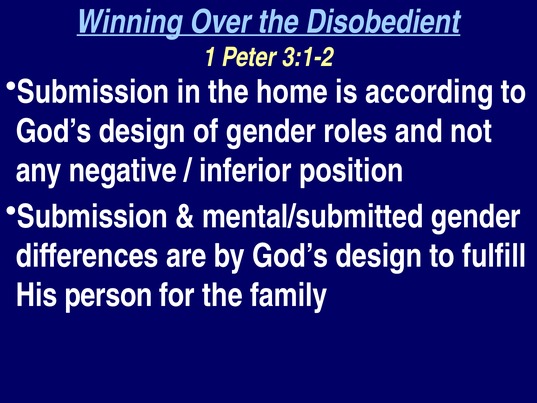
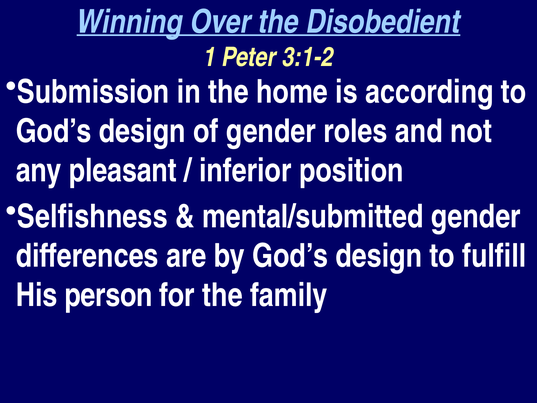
negative: negative -> pleasant
Submission at (92, 216): Submission -> Selfishness
